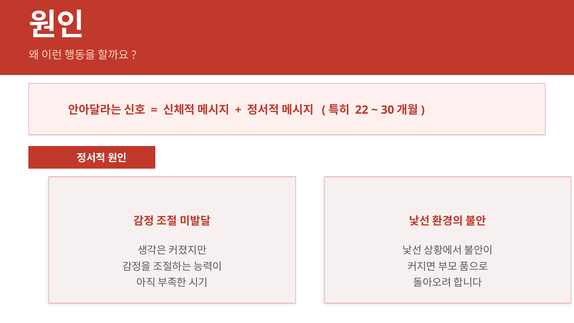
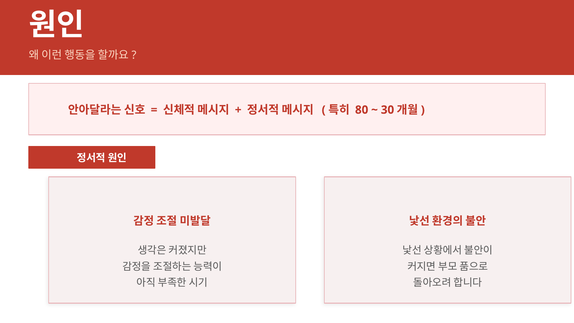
22: 22 -> 80
